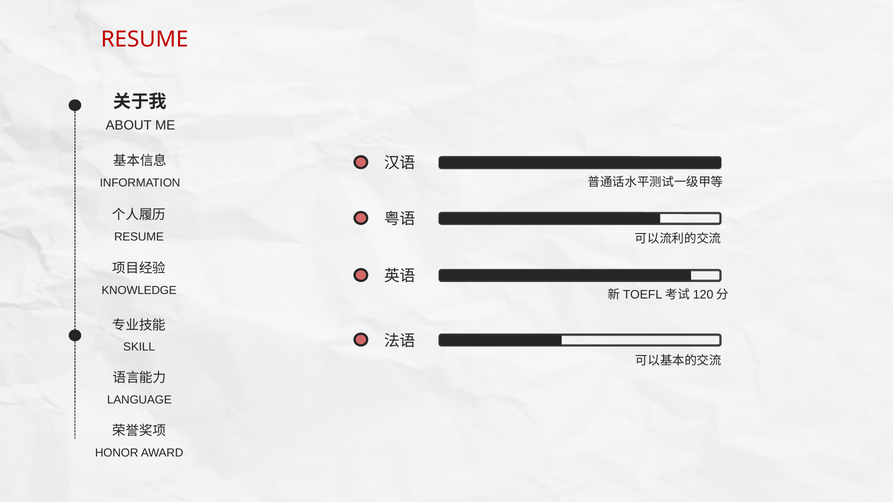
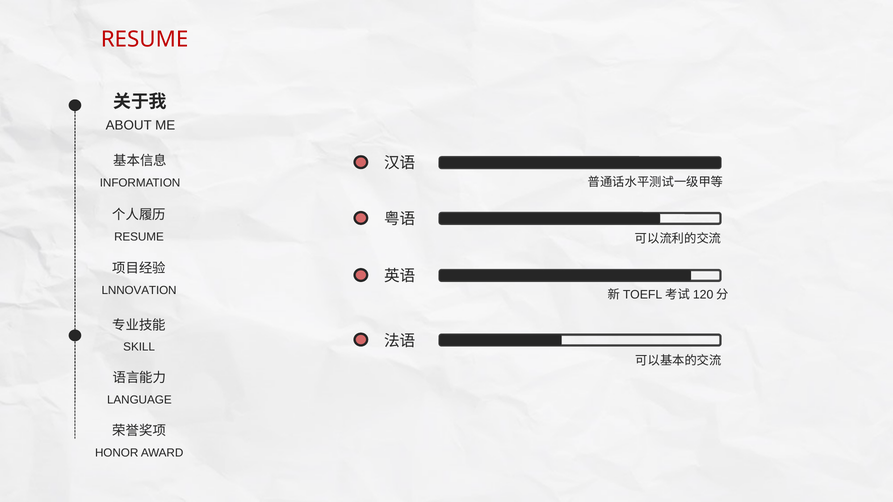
KNOWLEDGE: KNOWLEDGE -> LNNOVATION
